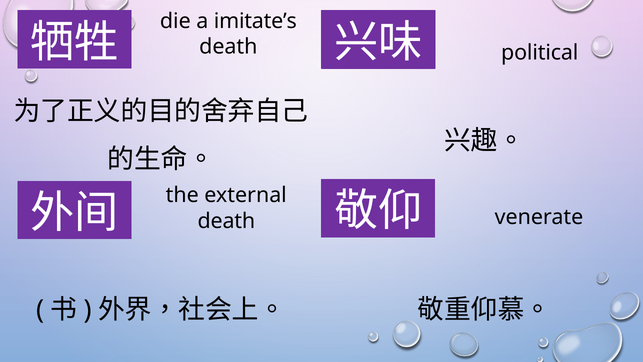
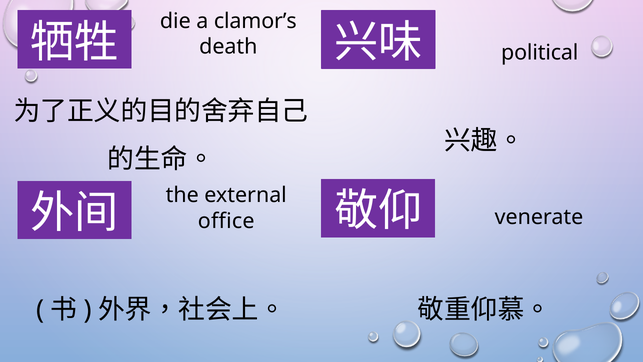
imitate’s: imitate’s -> clamor’s
death at (226, 221): death -> office
